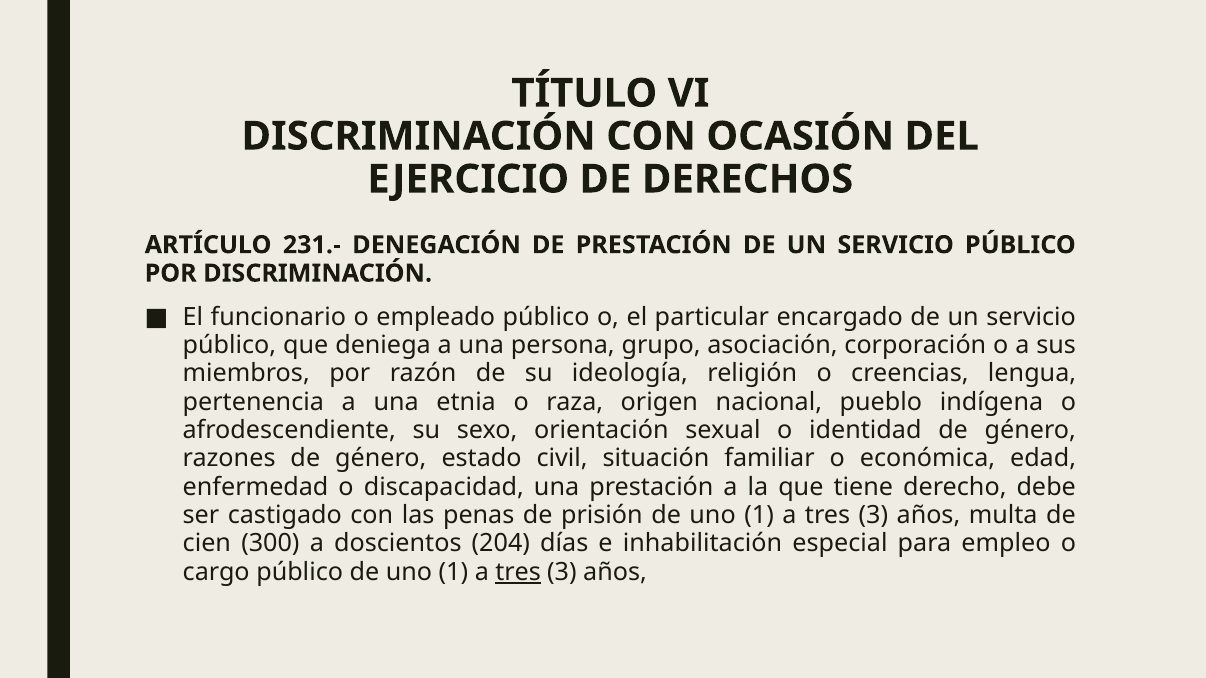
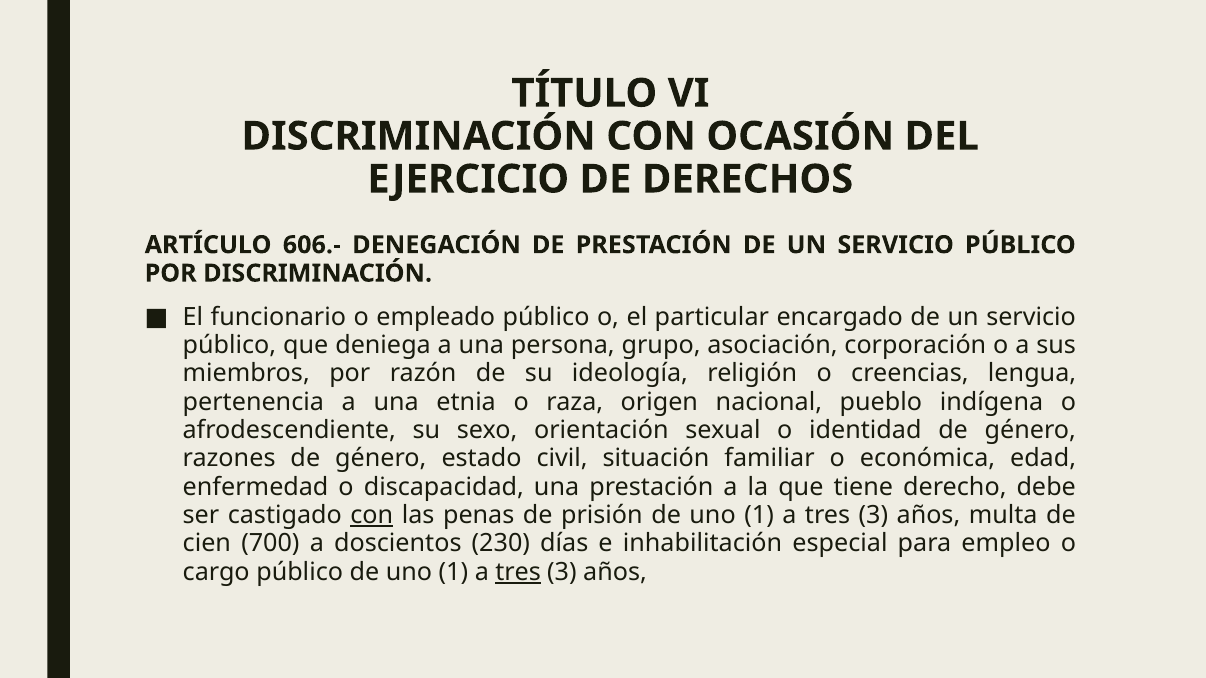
231.-: 231.- -> 606.-
con at (372, 516) underline: none -> present
300: 300 -> 700
204: 204 -> 230
